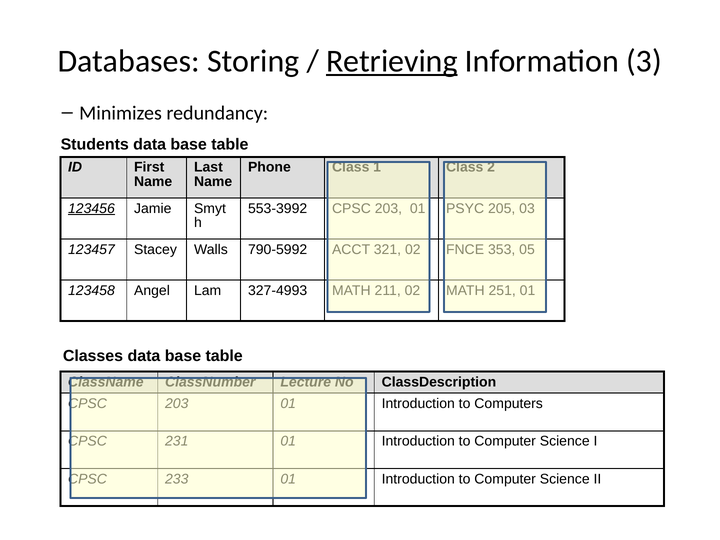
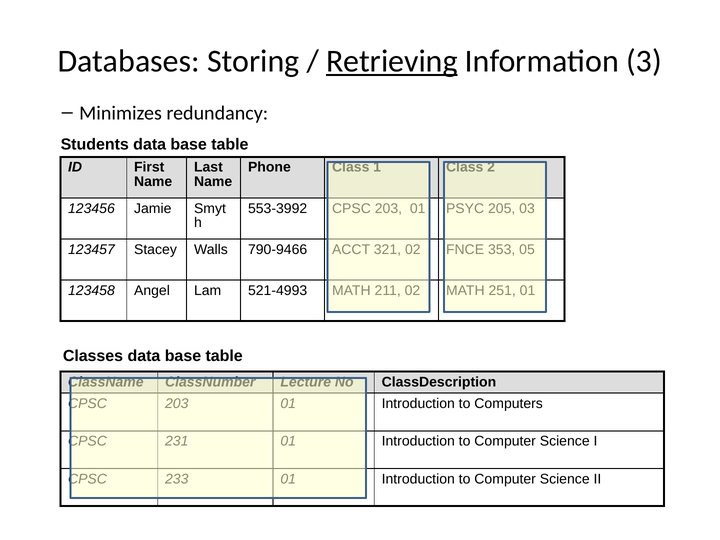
123456 underline: present -> none
790-5992: 790-5992 -> 790-9466
327-4993: 327-4993 -> 521-4993
